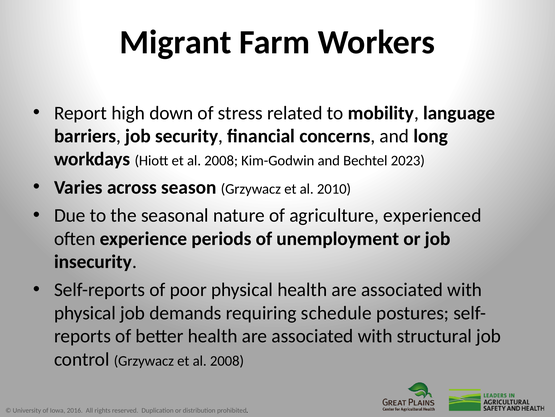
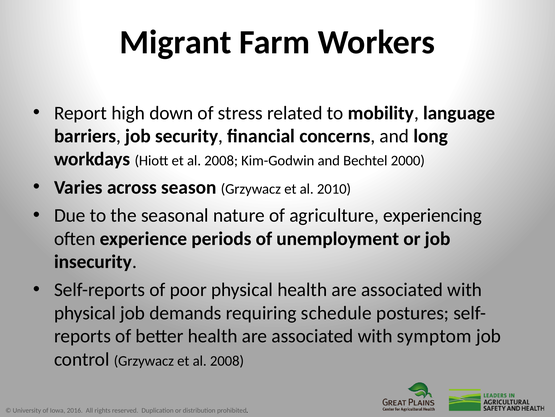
2023: 2023 -> 2000
experienced: experienced -> experiencing
structural: structural -> symptom
